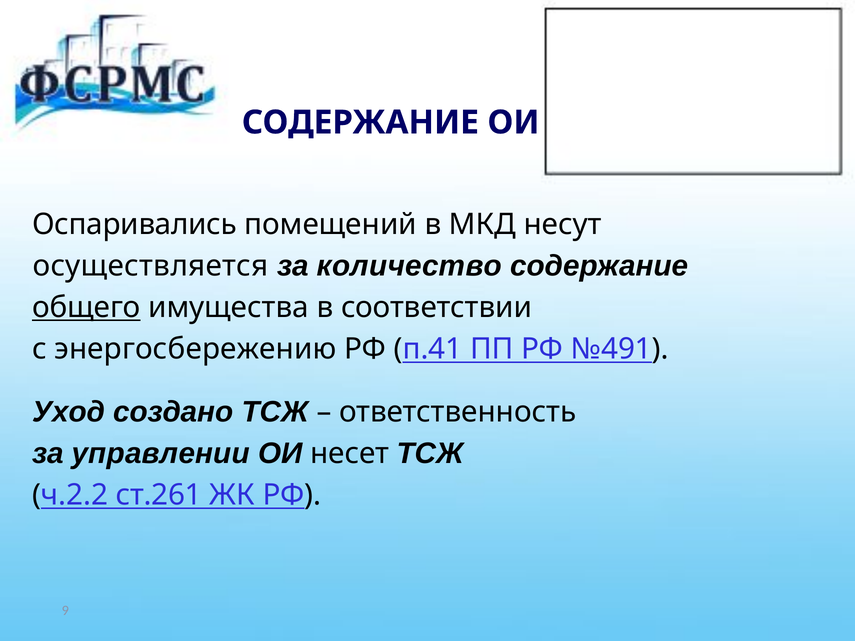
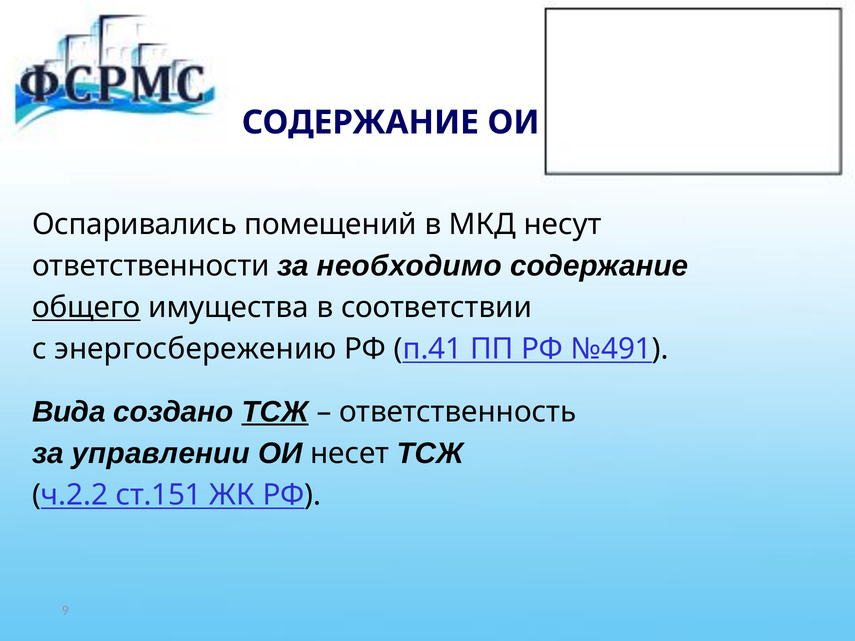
осуществляется: осуществляется -> ответственности
количество: количество -> необходимо
Уход: Уход -> Вида
ТСЖ at (275, 412) underline: none -> present
ст.261: ст.261 -> ст.151
